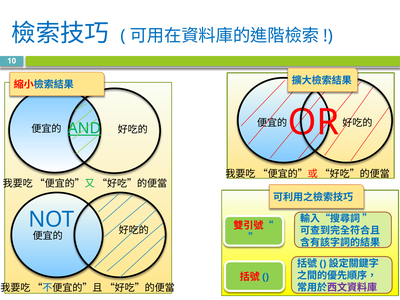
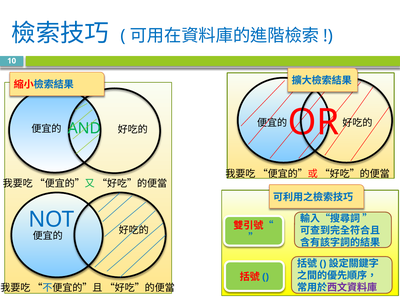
AND underline: present -> none
